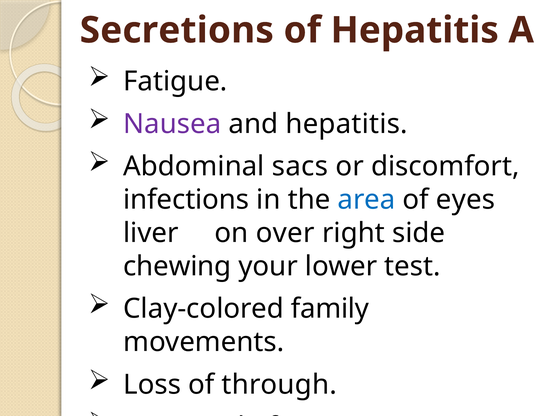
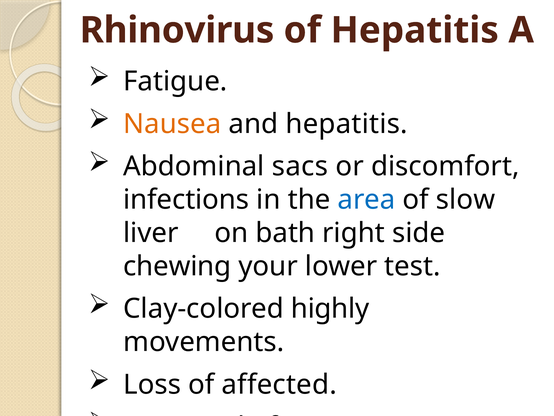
Secretions: Secretions -> Rhinovirus
Nausea colour: purple -> orange
eyes: eyes -> slow
over: over -> bath
family: family -> highly
through: through -> affected
